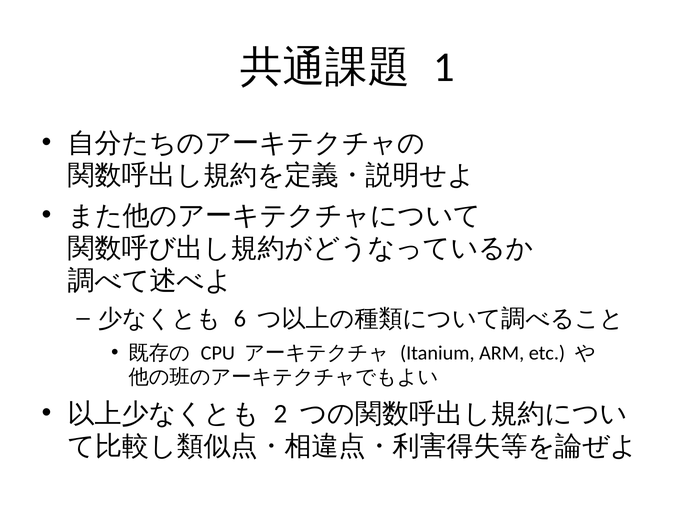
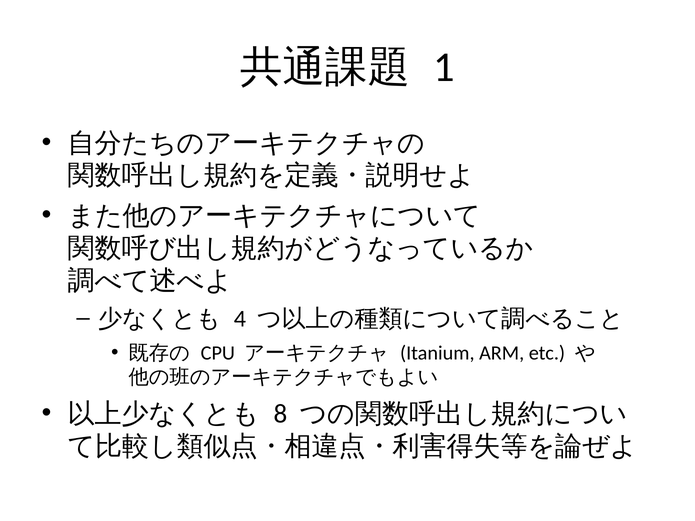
6: 6 -> 4
2: 2 -> 8
